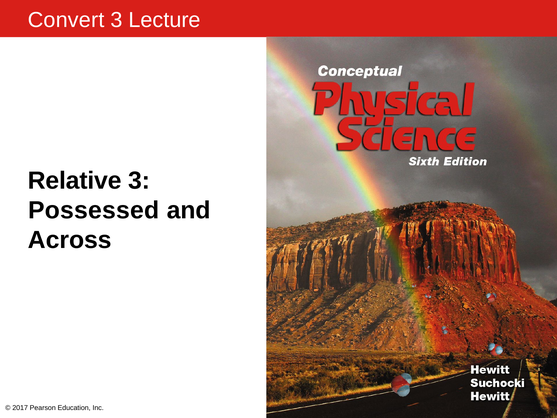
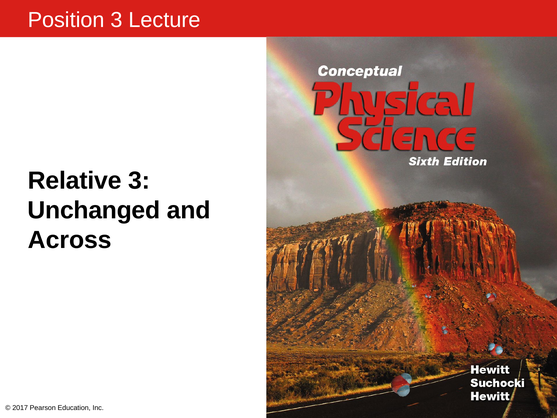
Convert: Convert -> Position
Possessed: Possessed -> Unchanged
